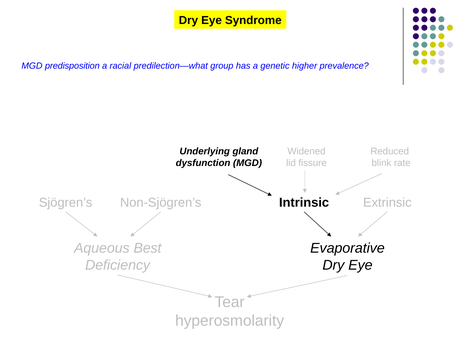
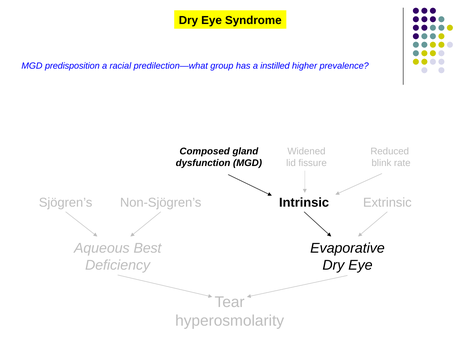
genetic: genetic -> instilled
Underlying: Underlying -> Composed
